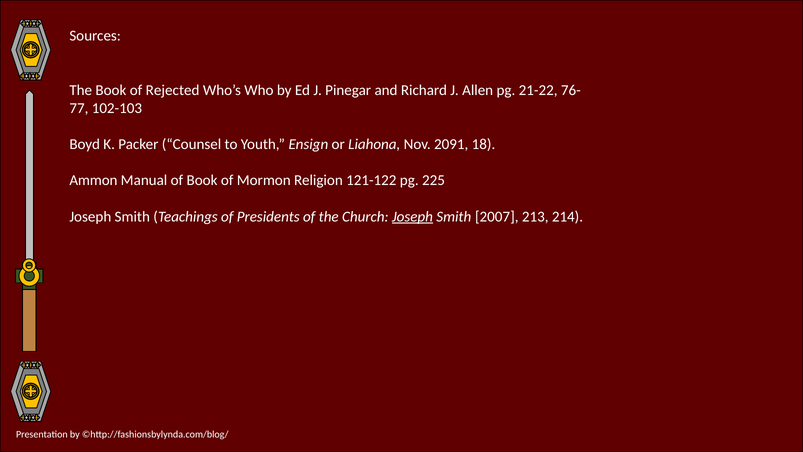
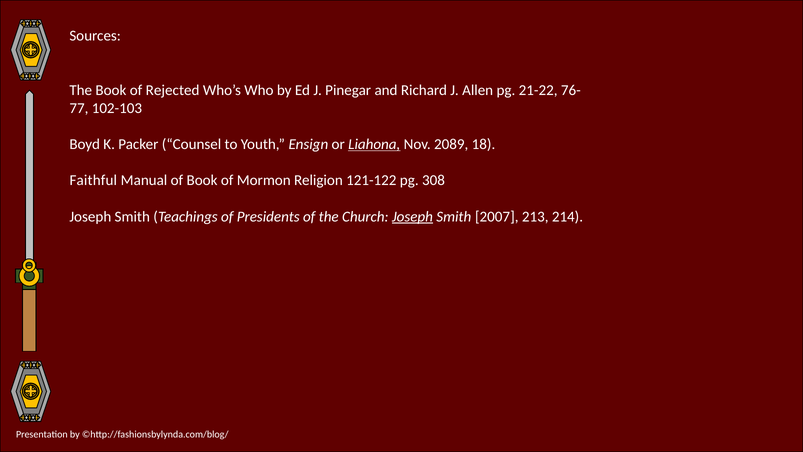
Liahona underline: none -> present
2091: 2091 -> 2089
Ammon: Ammon -> Faithful
225: 225 -> 308
